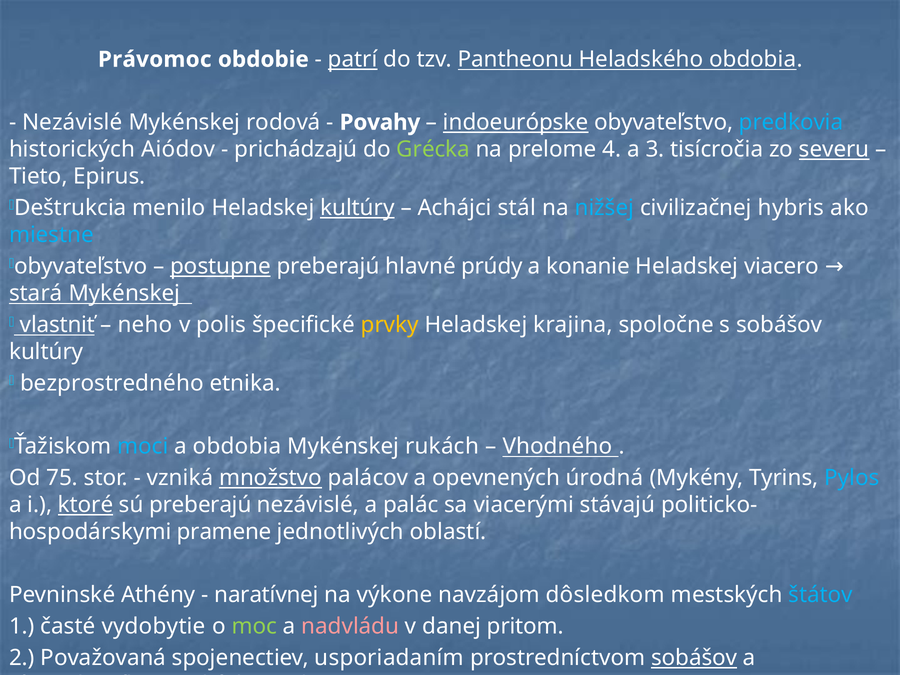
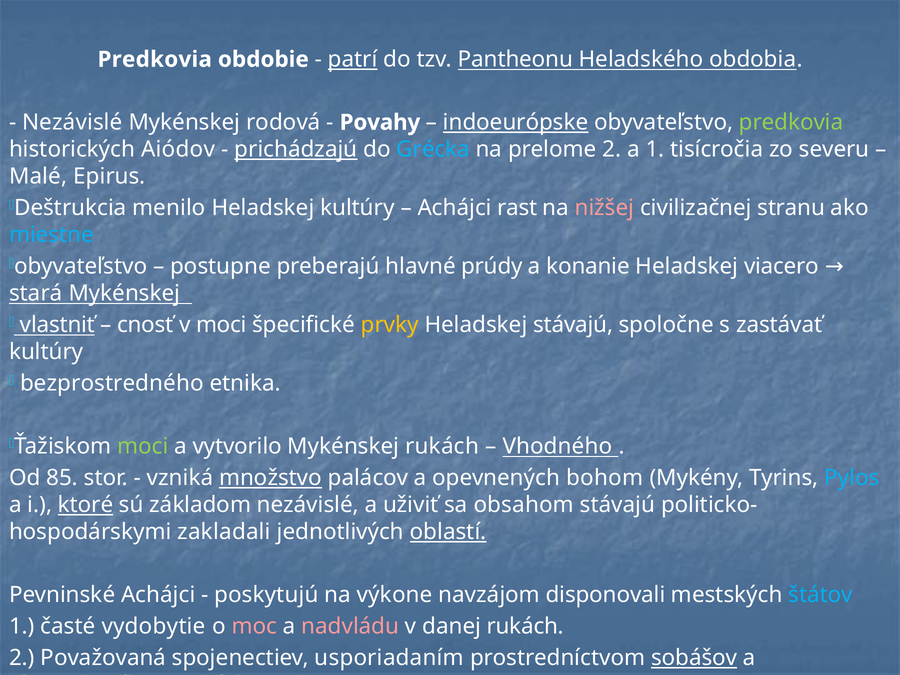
Právomoc at (155, 59): Právomoc -> Predkovia
predkovia at (791, 122) colour: light blue -> light green
prichádzajú underline: none -> present
Grécka colour: light green -> light blue
prelome 4: 4 -> 2
a 3: 3 -> 1
severu underline: present -> none
Tieto: Tieto -> Malé
kultúry at (357, 208) underline: present -> none
stál: stál -> rast
nižšej colour: light blue -> pink
hybris: hybris -> stranu
postupne underline: present -> none
neho: neho -> cnosť
v polis: polis -> moci
Heladskej krajina: krajina -> stávajú
s sobášov: sobášov -> zastávať
moci at (143, 446) colour: light blue -> light green
a obdobia: obdobia -> vytvorilo
75: 75 -> 85
úrodná: úrodná -> bohom
sú preberajú: preberajú -> základom
palác: palác -> uživiť
viacerými: viacerými -> obsahom
pramene: pramene -> zakladali
oblastí underline: none -> present
Pevninské Athény: Athény -> Achájci
naratívnej: naratívnej -> poskytujú
dôsledkom: dôsledkom -> disponovali
moc colour: light green -> pink
danej pritom: pritom -> rukách
